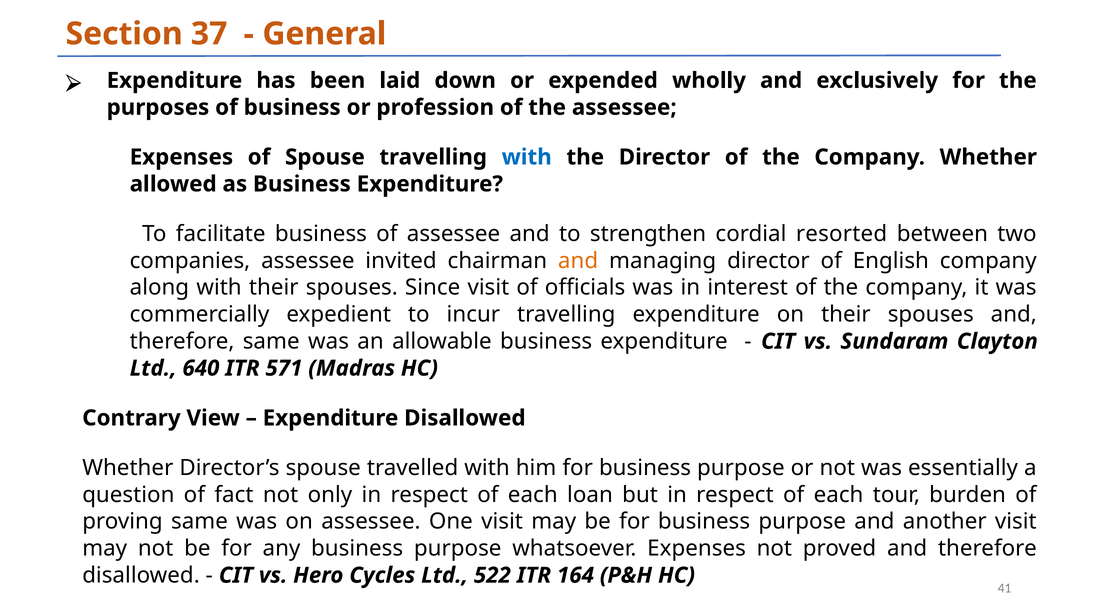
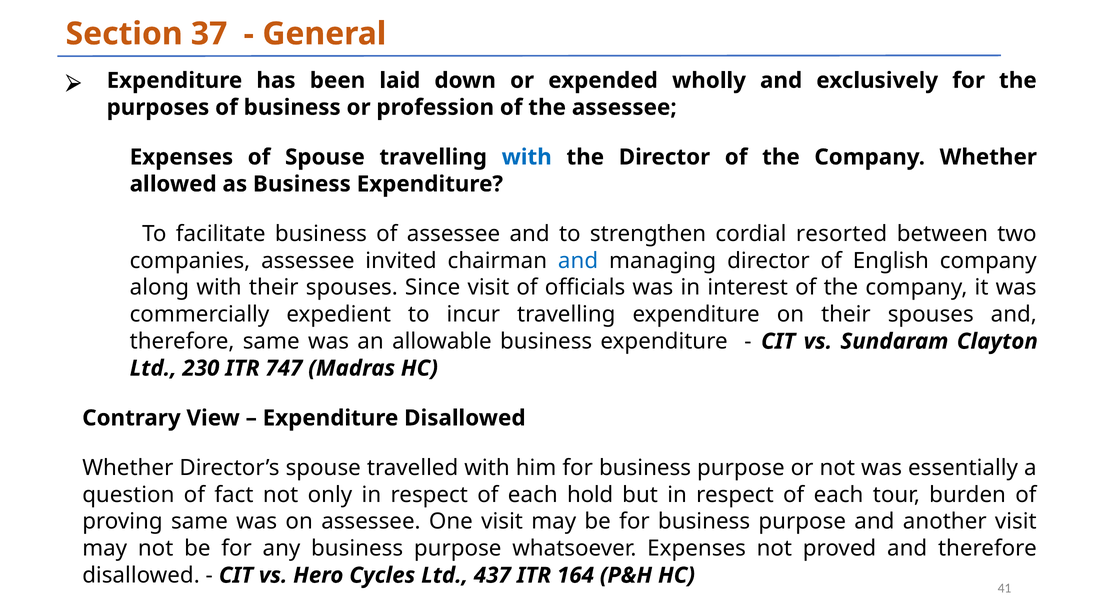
and at (578, 261) colour: orange -> blue
640: 640 -> 230
571: 571 -> 747
loan: loan -> hold
522: 522 -> 437
